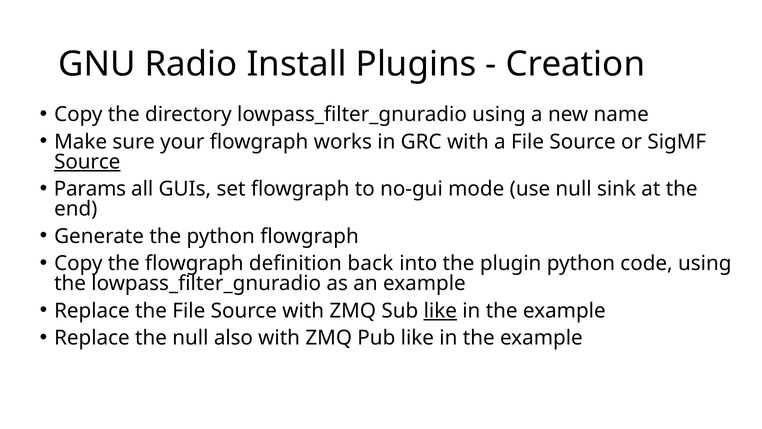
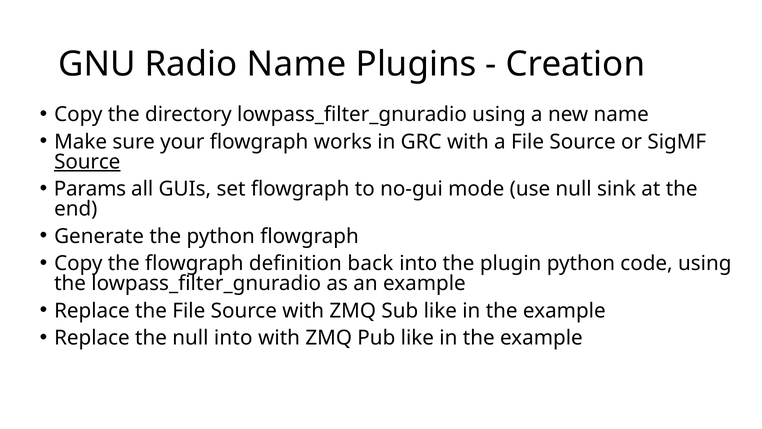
Radio Install: Install -> Name
like at (440, 311) underline: present -> none
null also: also -> into
